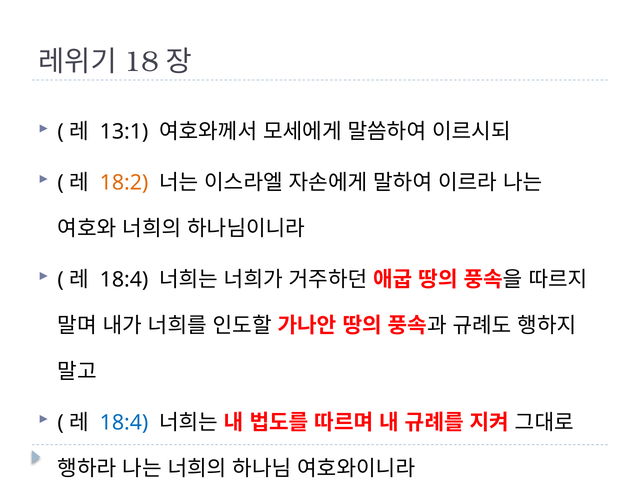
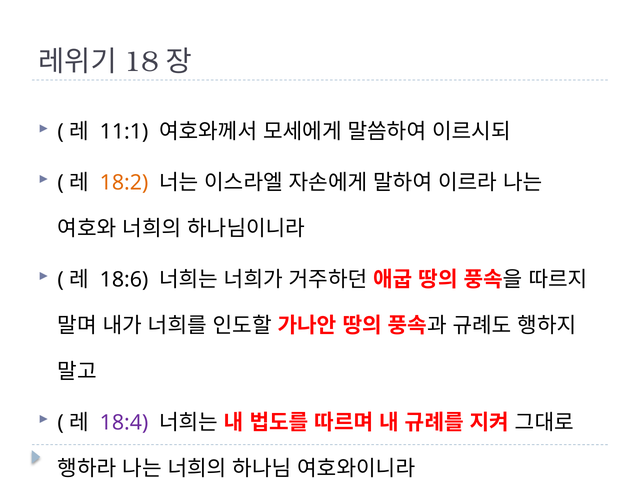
13:1: 13:1 -> 11:1
18:4 at (124, 279): 18:4 -> 18:6
18:4 at (124, 422) colour: blue -> purple
